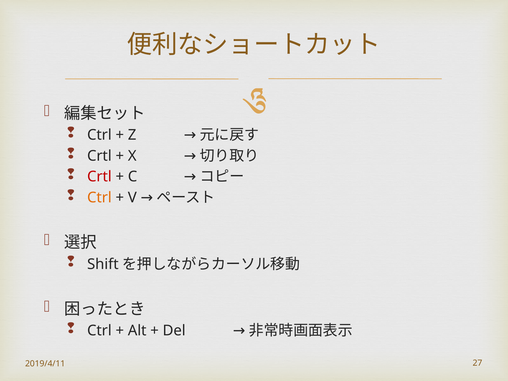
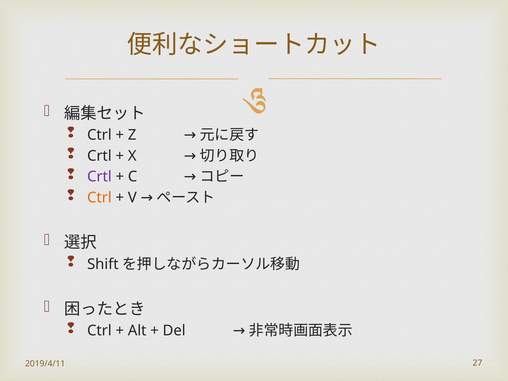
Crtl at (99, 177) colour: red -> purple
